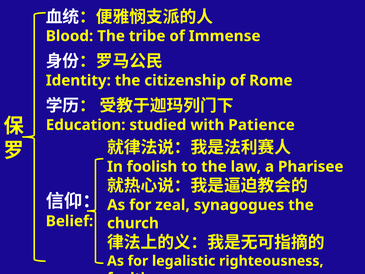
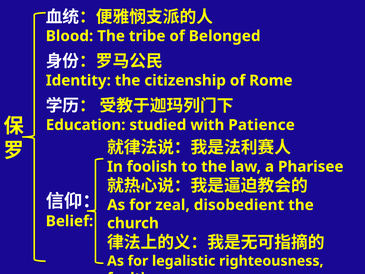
Immense: Immense -> Belonged
synagogues: synagogues -> disobedient
